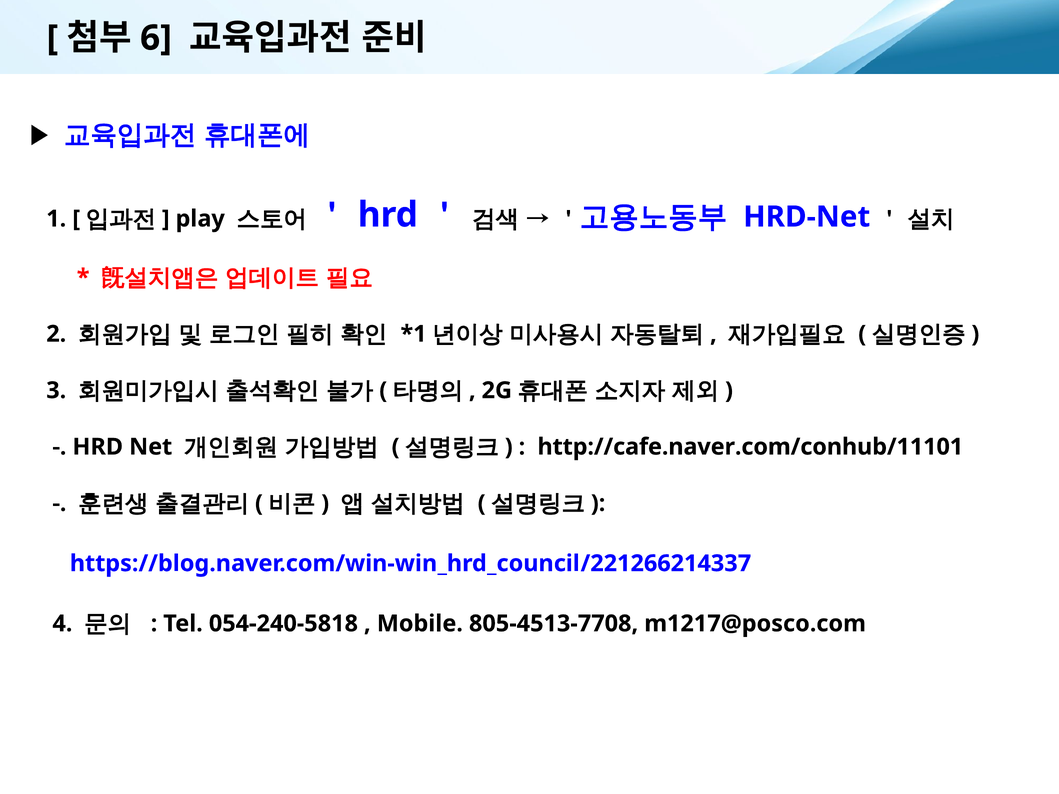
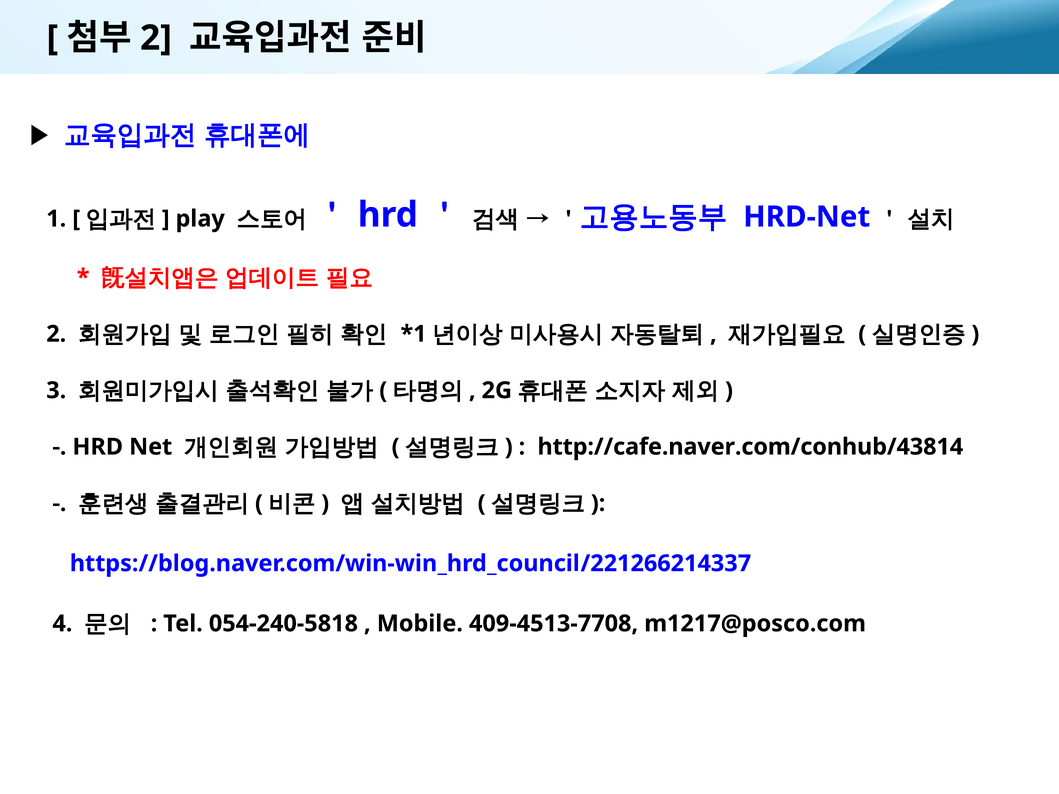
6 at (156, 38): 6 -> 2
http://cafe.naver.com/conhub/11101: http://cafe.naver.com/conhub/11101 -> http://cafe.naver.com/conhub/43814
805-4513-7708: 805-4513-7708 -> 409-4513-7708
